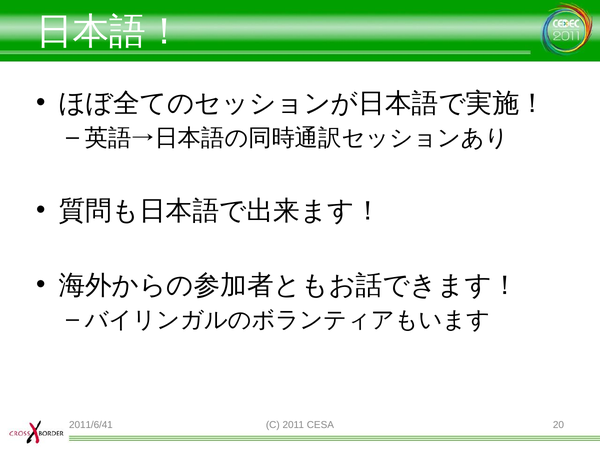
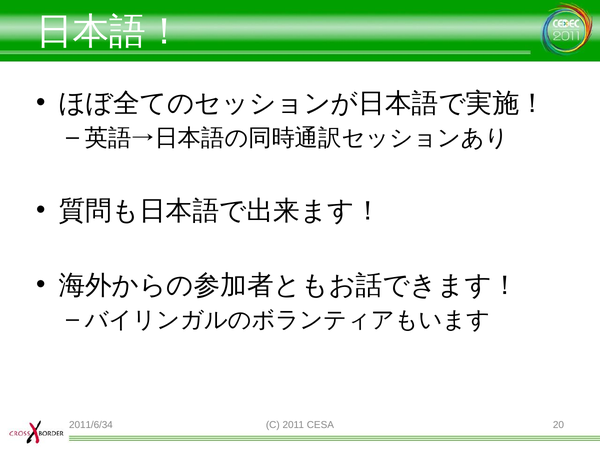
2011/6/41: 2011/6/41 -> 2011/6/34
